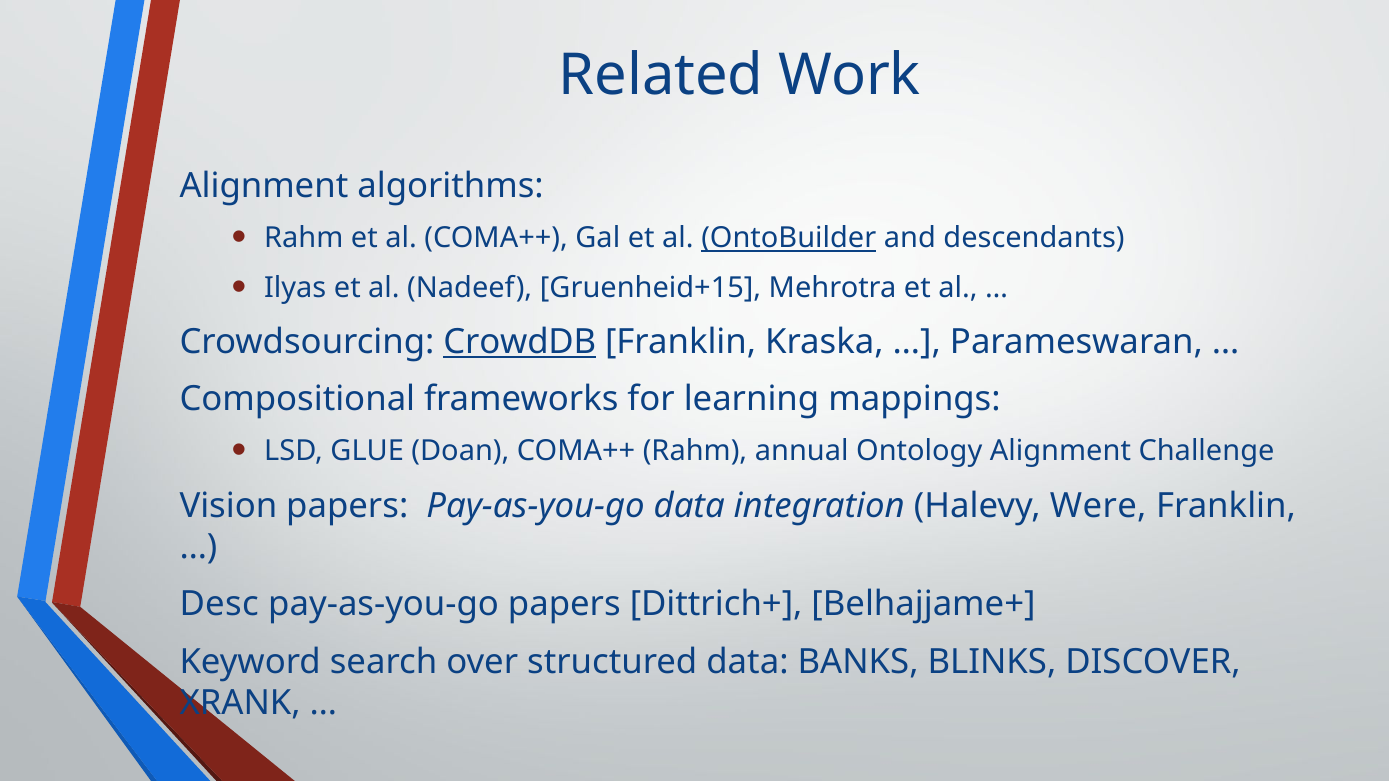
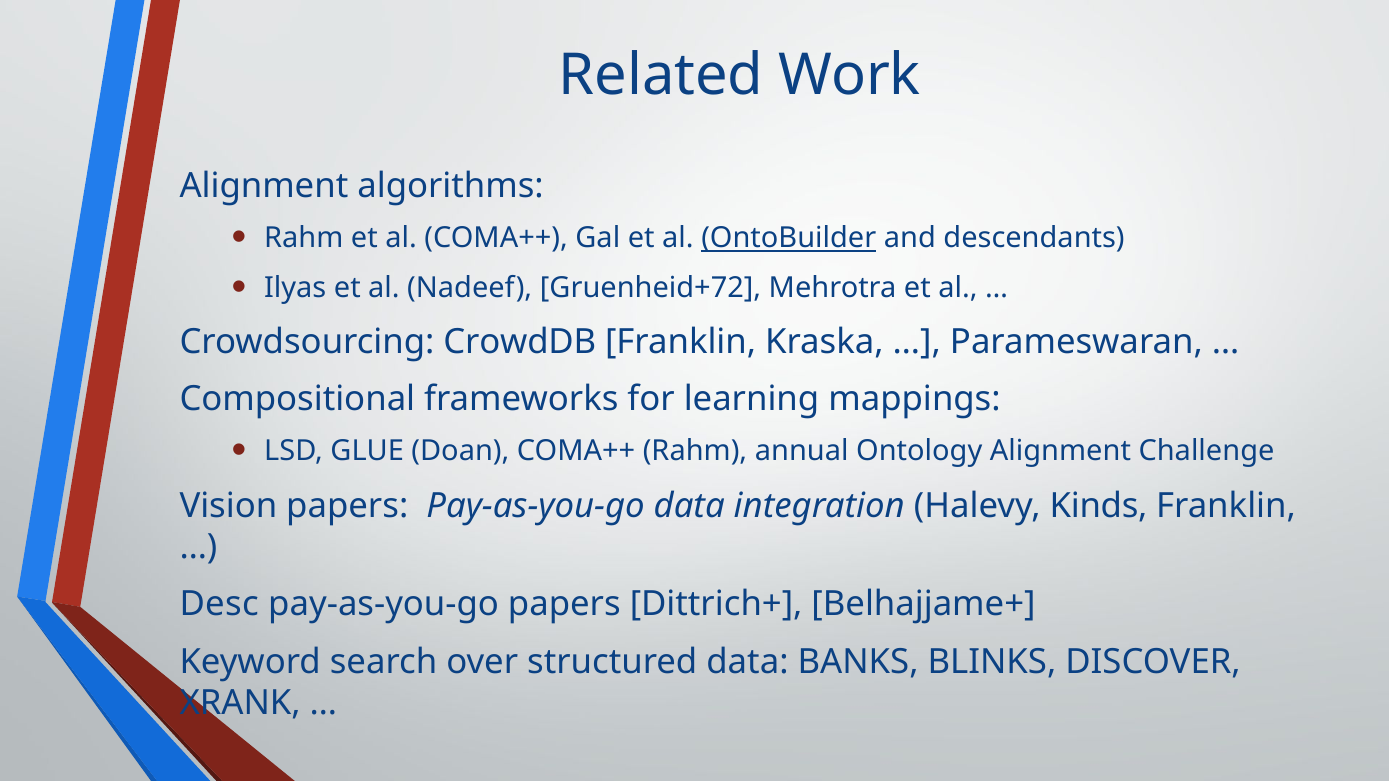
Gruenheid+15: Gruenheid+15 -> Gruenheid+72
CrowdDB underline: present -> none
Were: Were -> Kinds
